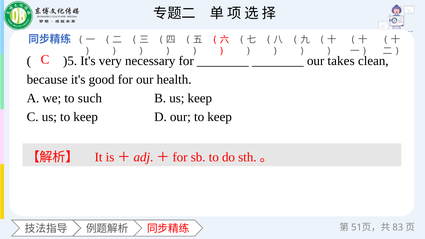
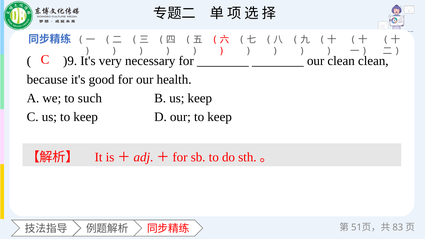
)5: )5 -> )9
our takes: takes -> clean
